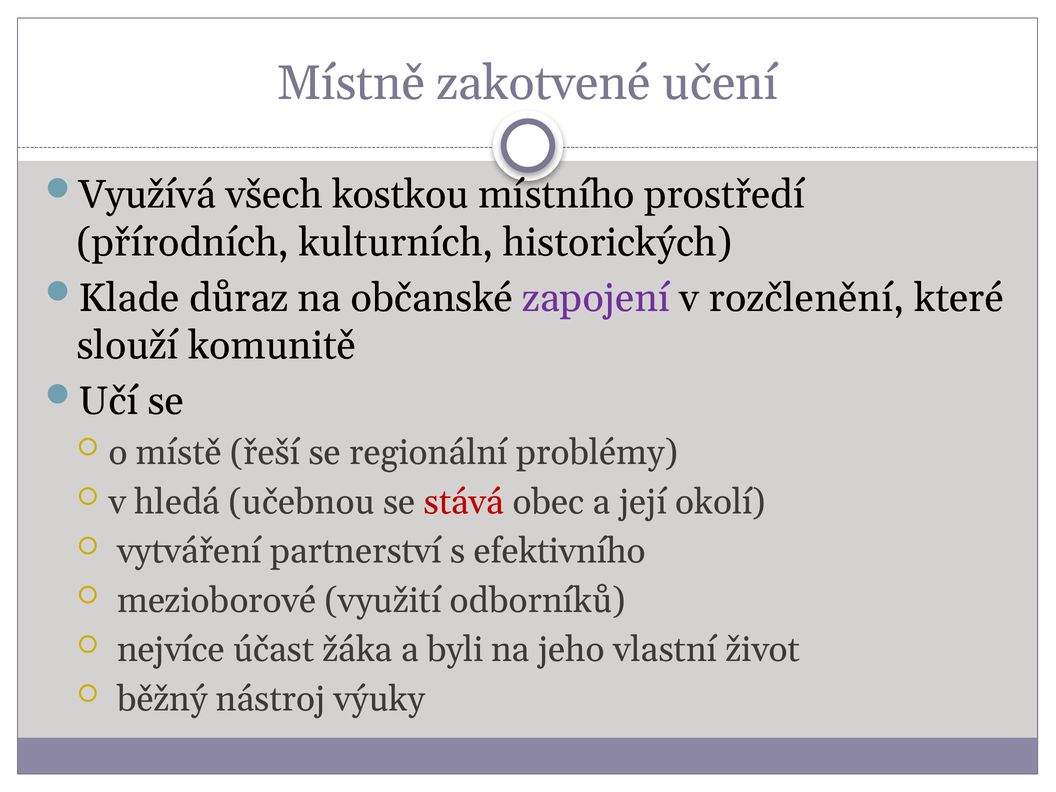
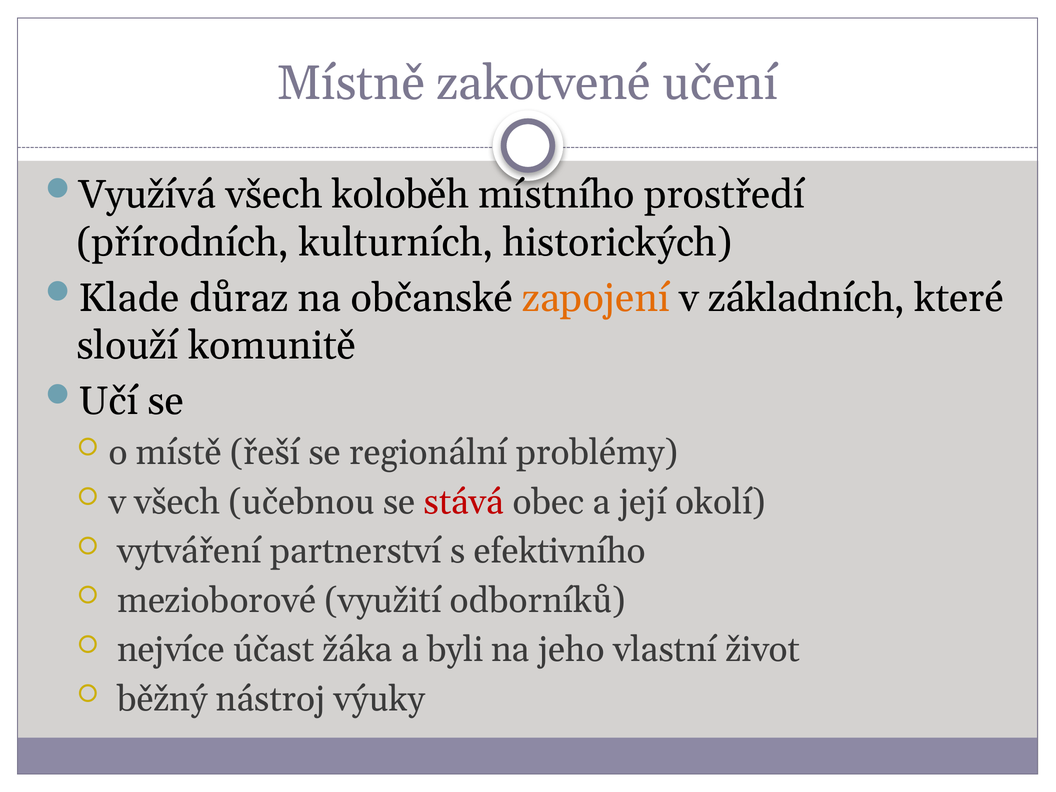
kostkou: kostkou -> koloběh
zapojení colour: purple -> orange
rozčlenění: rozčlenění -> základních
v hledá: hledá -> všech
